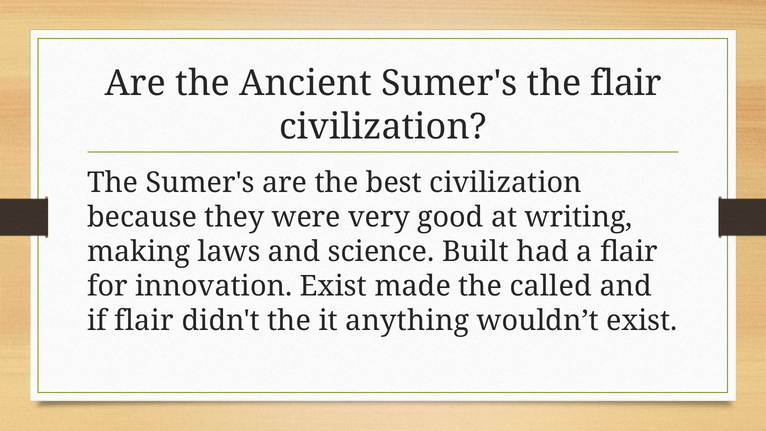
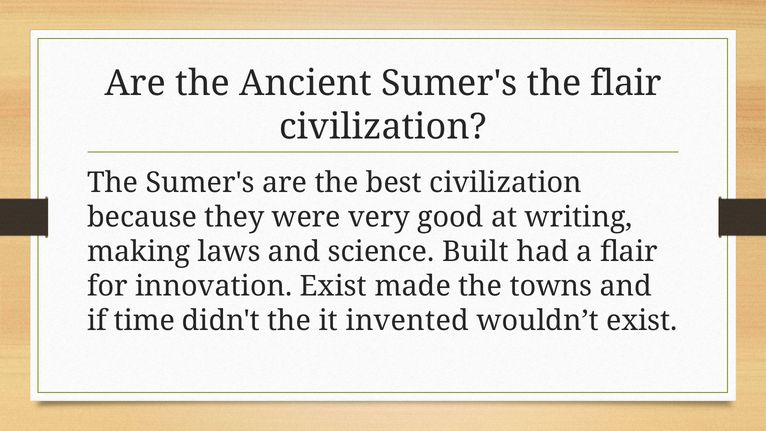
called: called -> towns
if flair: flair -> time
anything: anything -> invented
